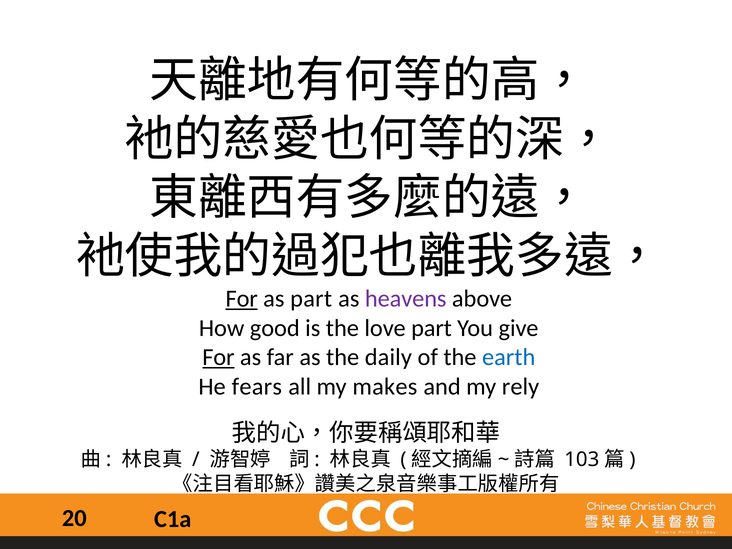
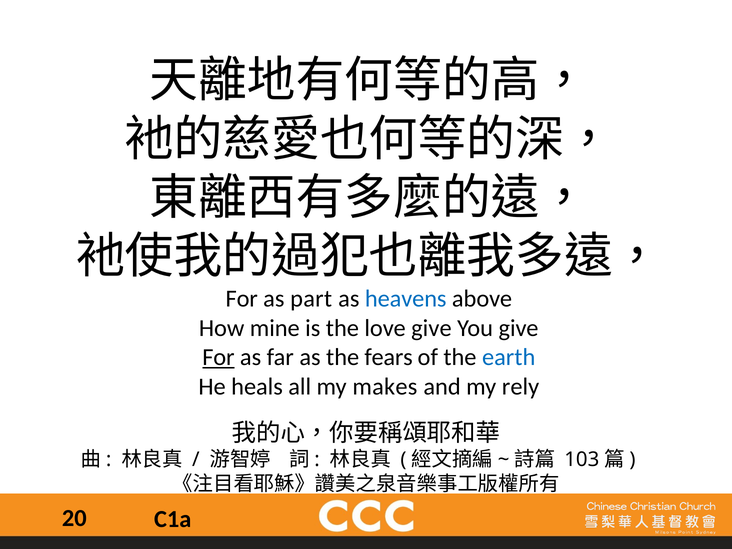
For at (242, 299) underline: present -> none
heavens colour: purple -> blue
good: good -> mine
love part: part -> give
daily: daily -> fears
fears: fears -> heals
